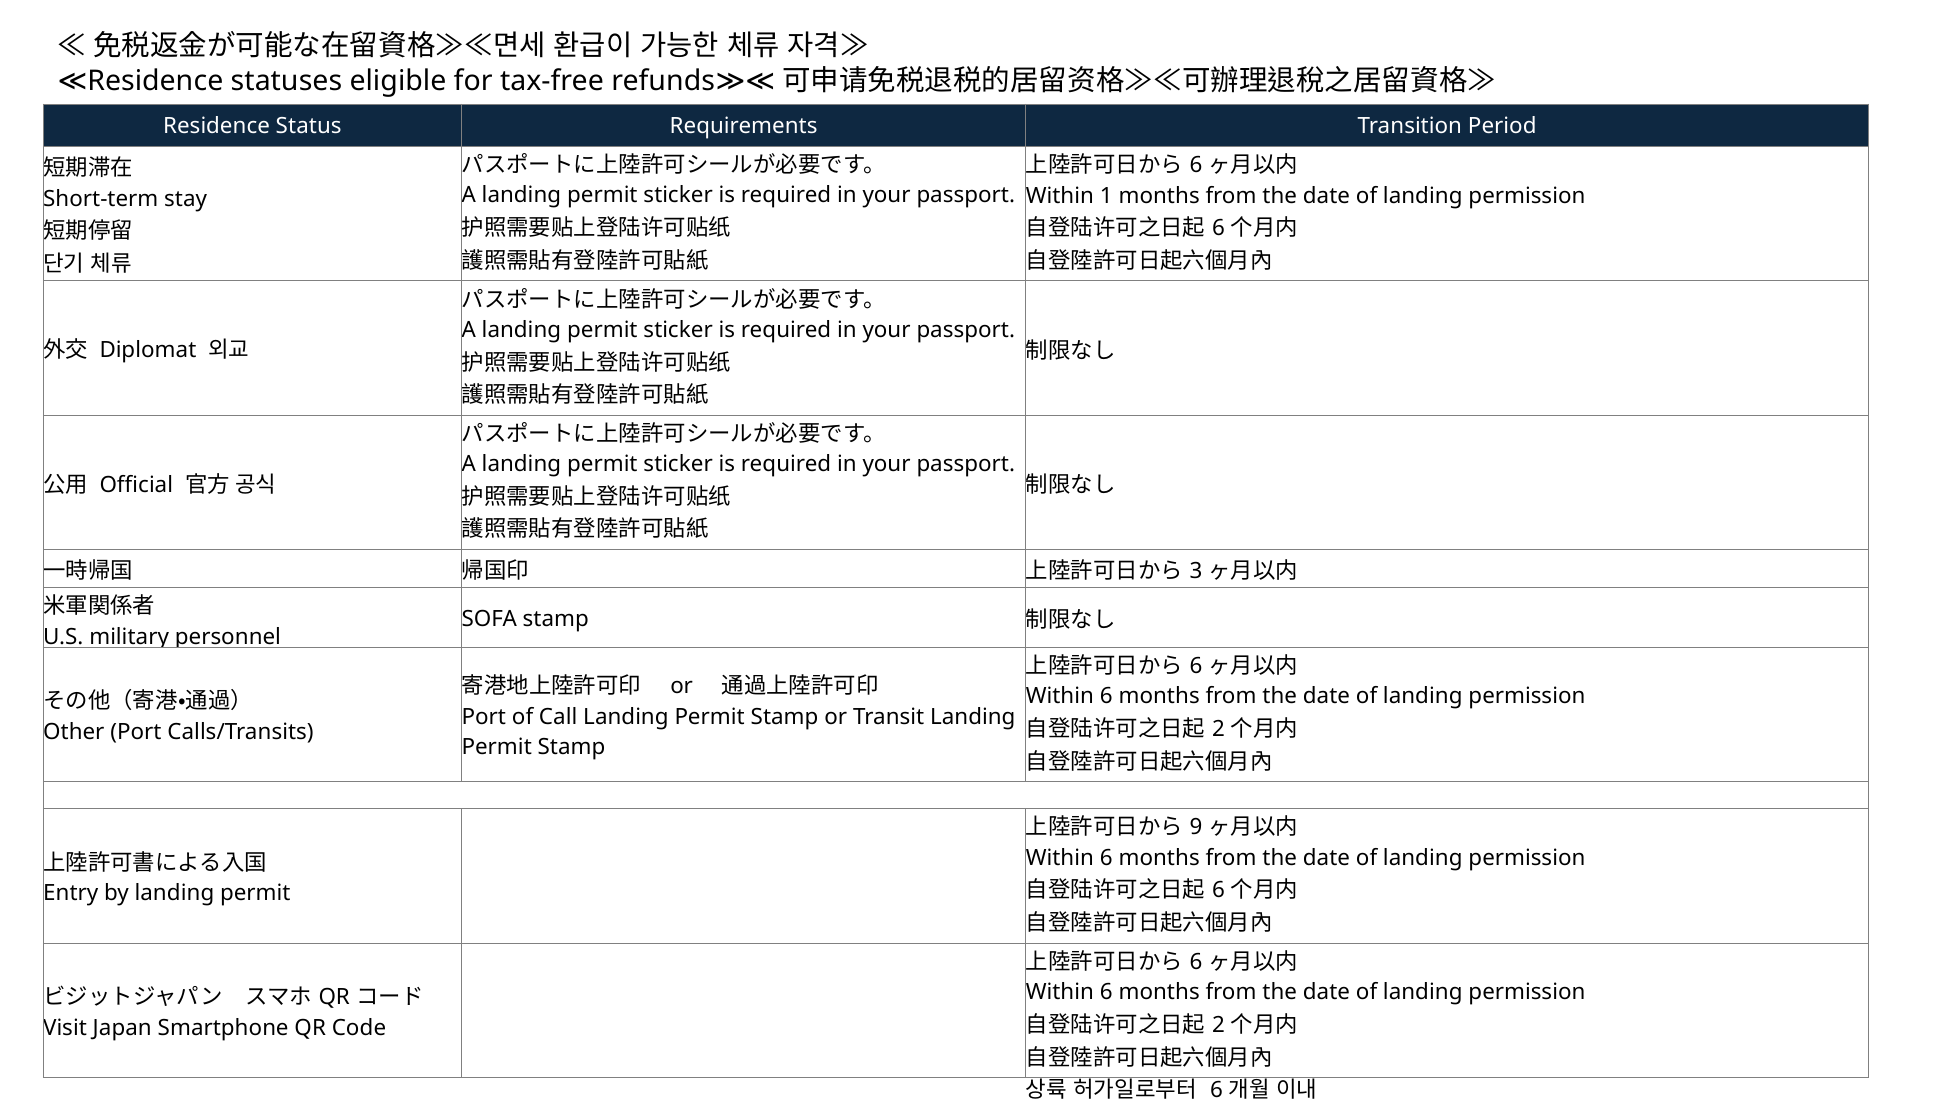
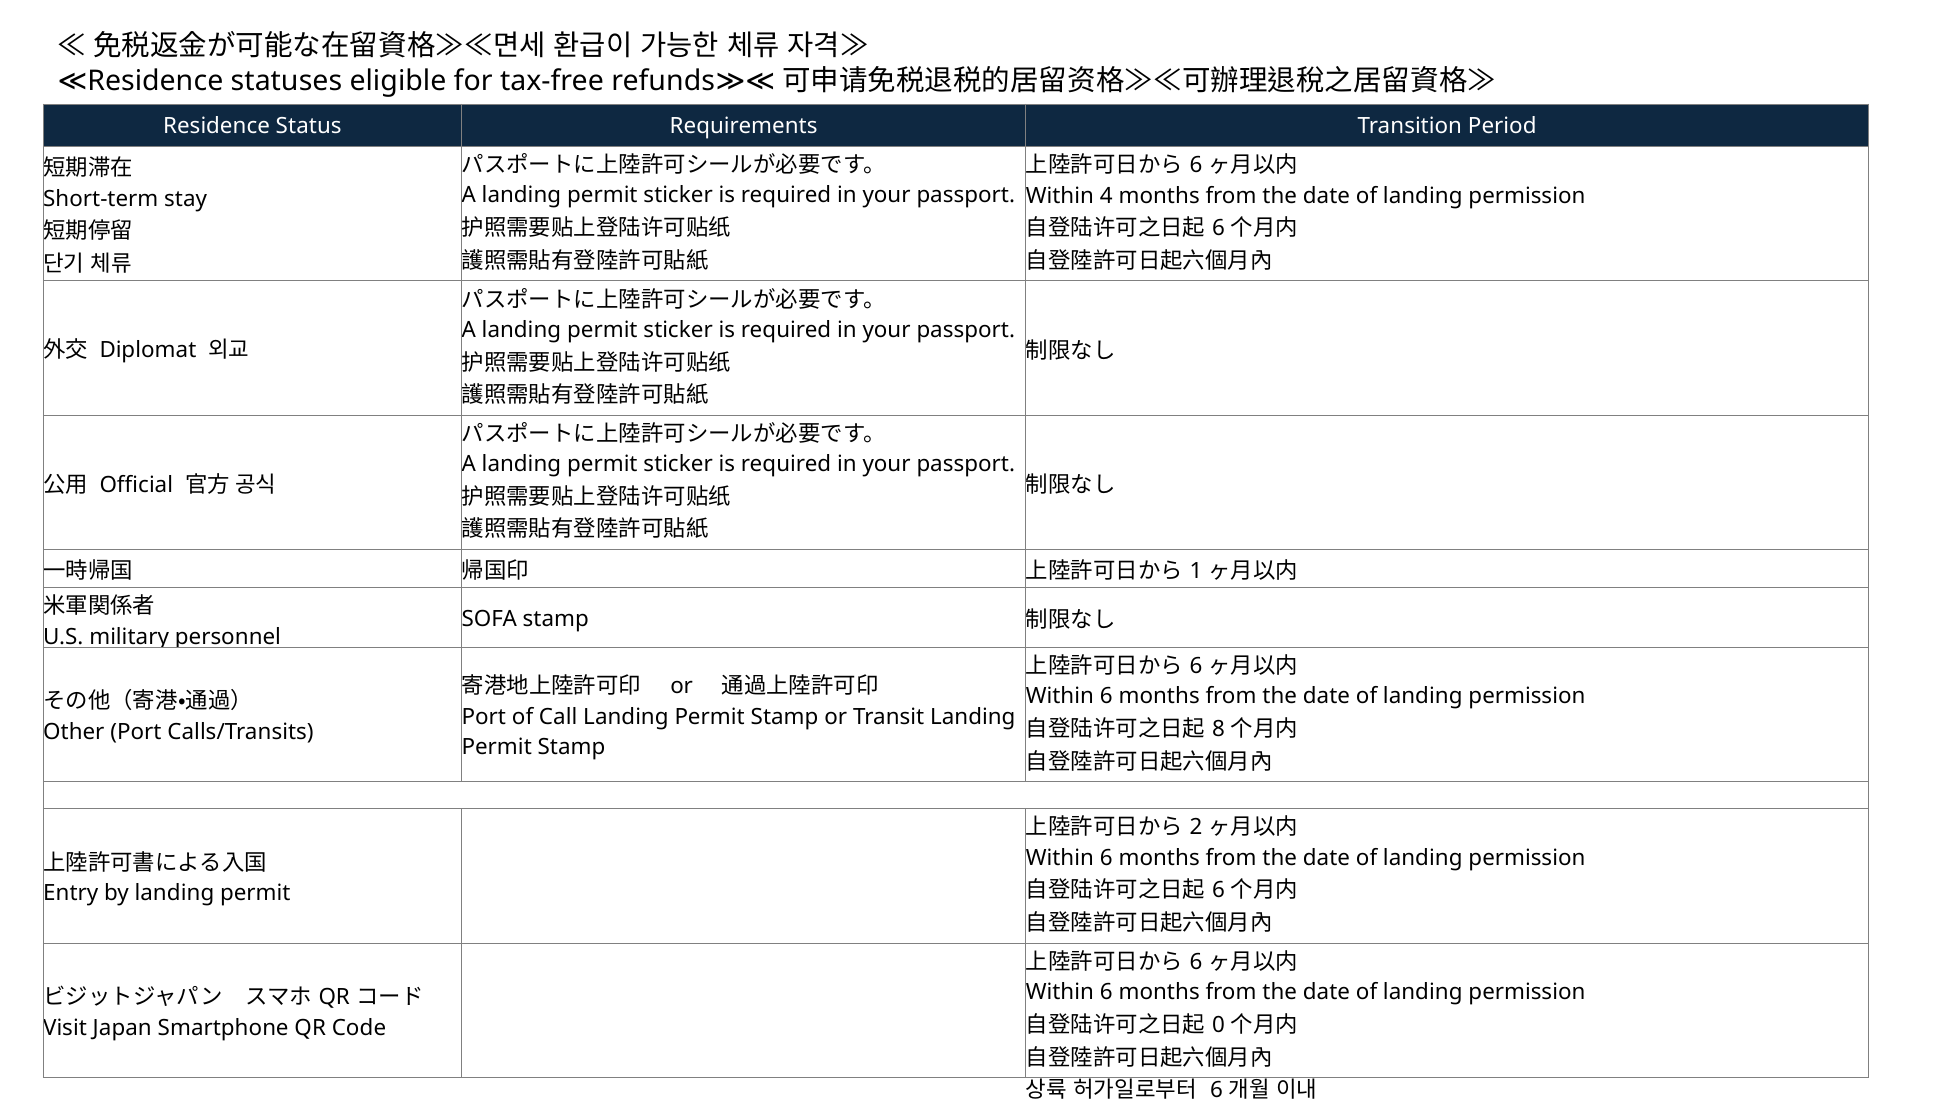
1: 1 -> 4
3: 3 -> 1
2 at (1218, 729): 2 -> 8
9: 9 -> 2
2 at (1218, 1025): 2 -> 0
